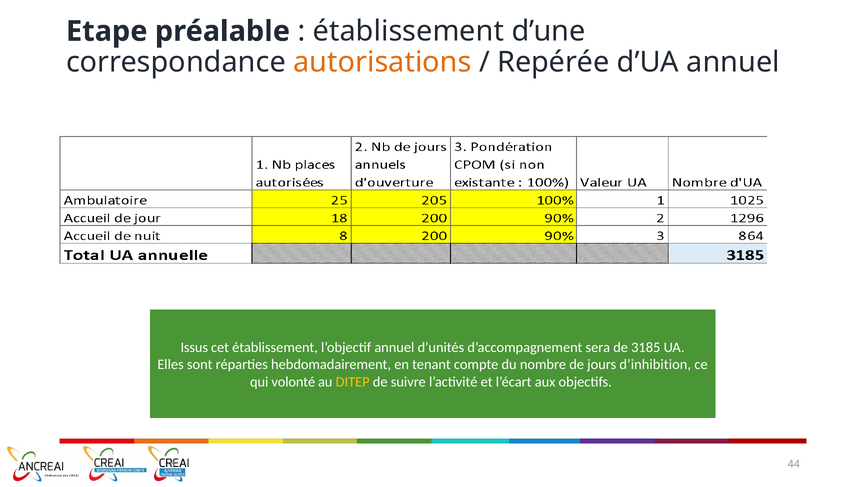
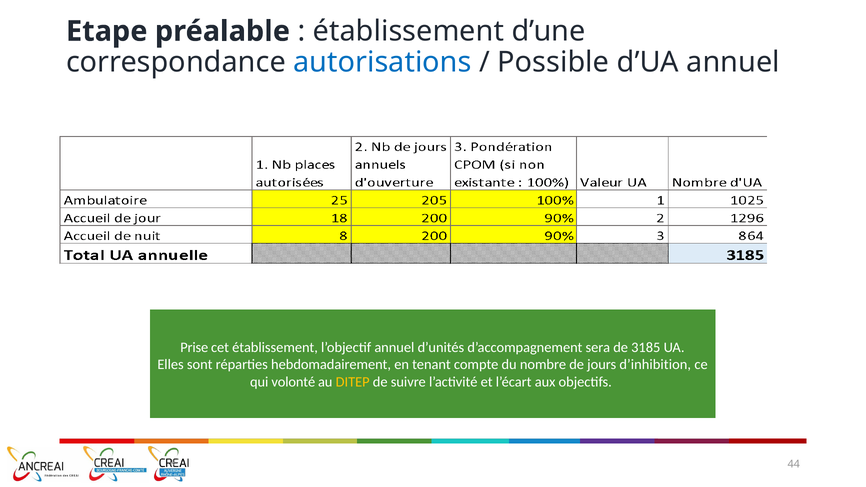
autorisations colour: orange -> blue
Repérée: Repérée -> Possible
Issus: Issus -> Prise
